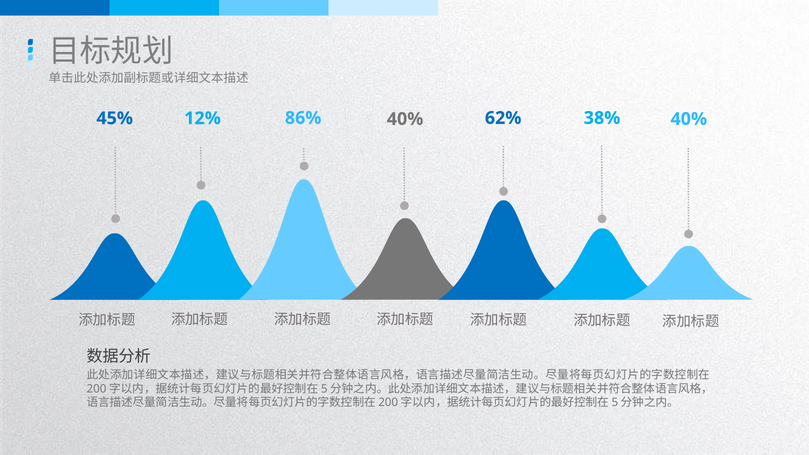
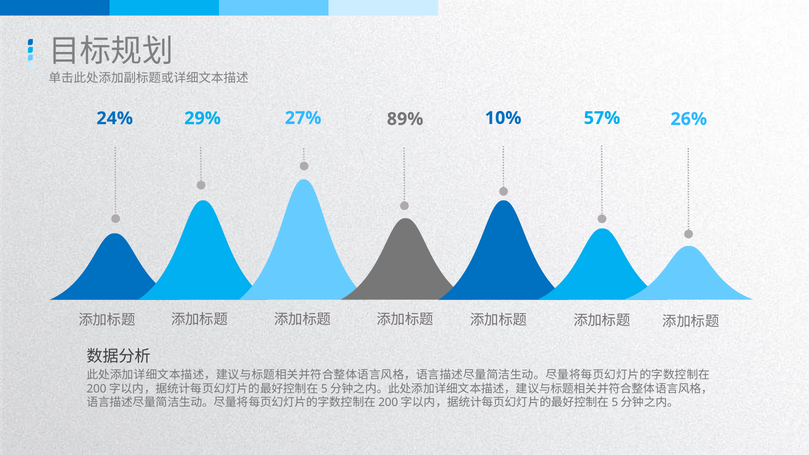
86%: 86% -> 27%
62%: 62% -> 10%
38%: 38% -> 57%
45%: 45% -> 24%
12%: 12% -> 29%
40% at (405, 119): 40% -> 89%
40% at (689, 119): 40% -> 26%
